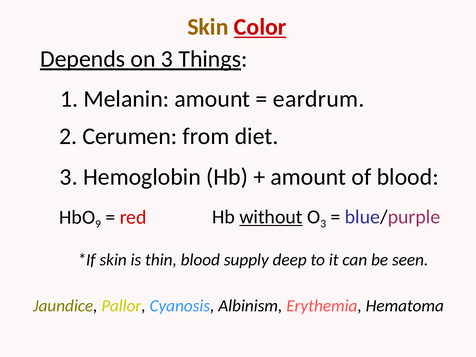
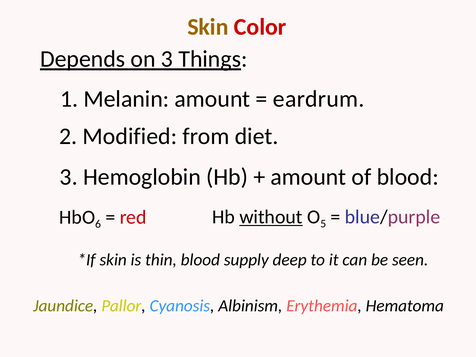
Color underline: present -> none
Cerumen: Cerumen -> Modified
3 at (323, 224): 3 -> 5
9: 9 -> 6
